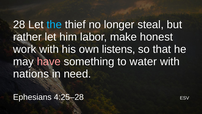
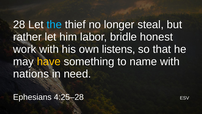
make: make -> bridle
have colour: pink -> yellow
water: water -> name
